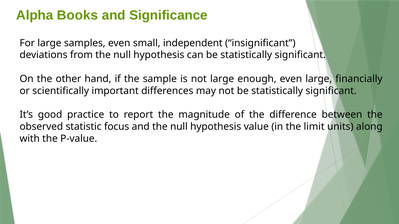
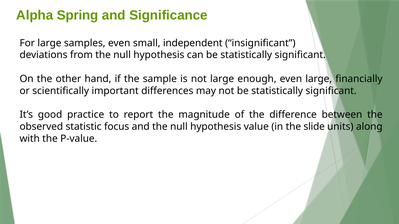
Books: Books -> Spring
limit: limit -> slide
